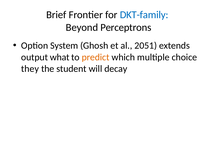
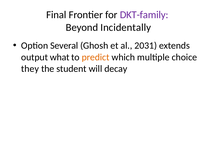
Brief: Brief -> Final
DKT-family colour: blue -> purple
Perceptrons: Perceptrons -> Incidentally
System: System -> Several
2051: 2051 -> 2031
